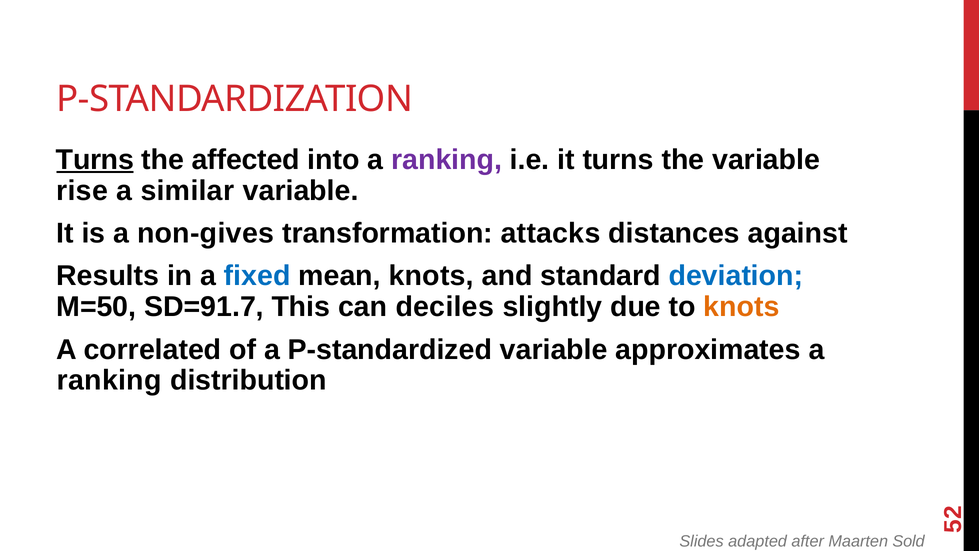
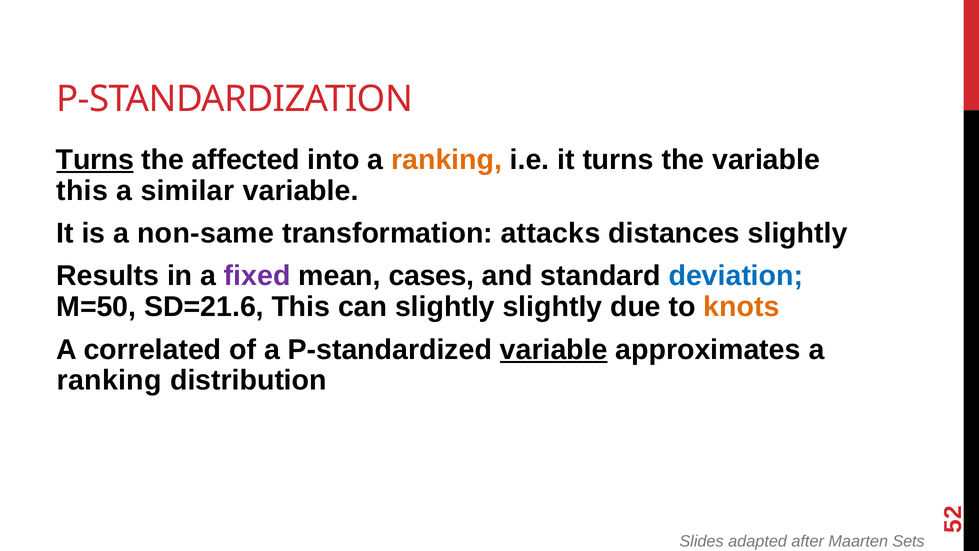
ranking at (447, 160) colour: purple -> orange
rise at (82, 190): rise -> this
non-gives: non-gives -> non-same
distances against: against -> slightly
fixed colour: blue -> purple
mean knots: knots -> cases
SD=91.7: SD=91.7 -> SD=21.6
can deciles: deciles -> slightly
variable at (554, 349) underline: none -> present
Sold: Sold -> Sets
